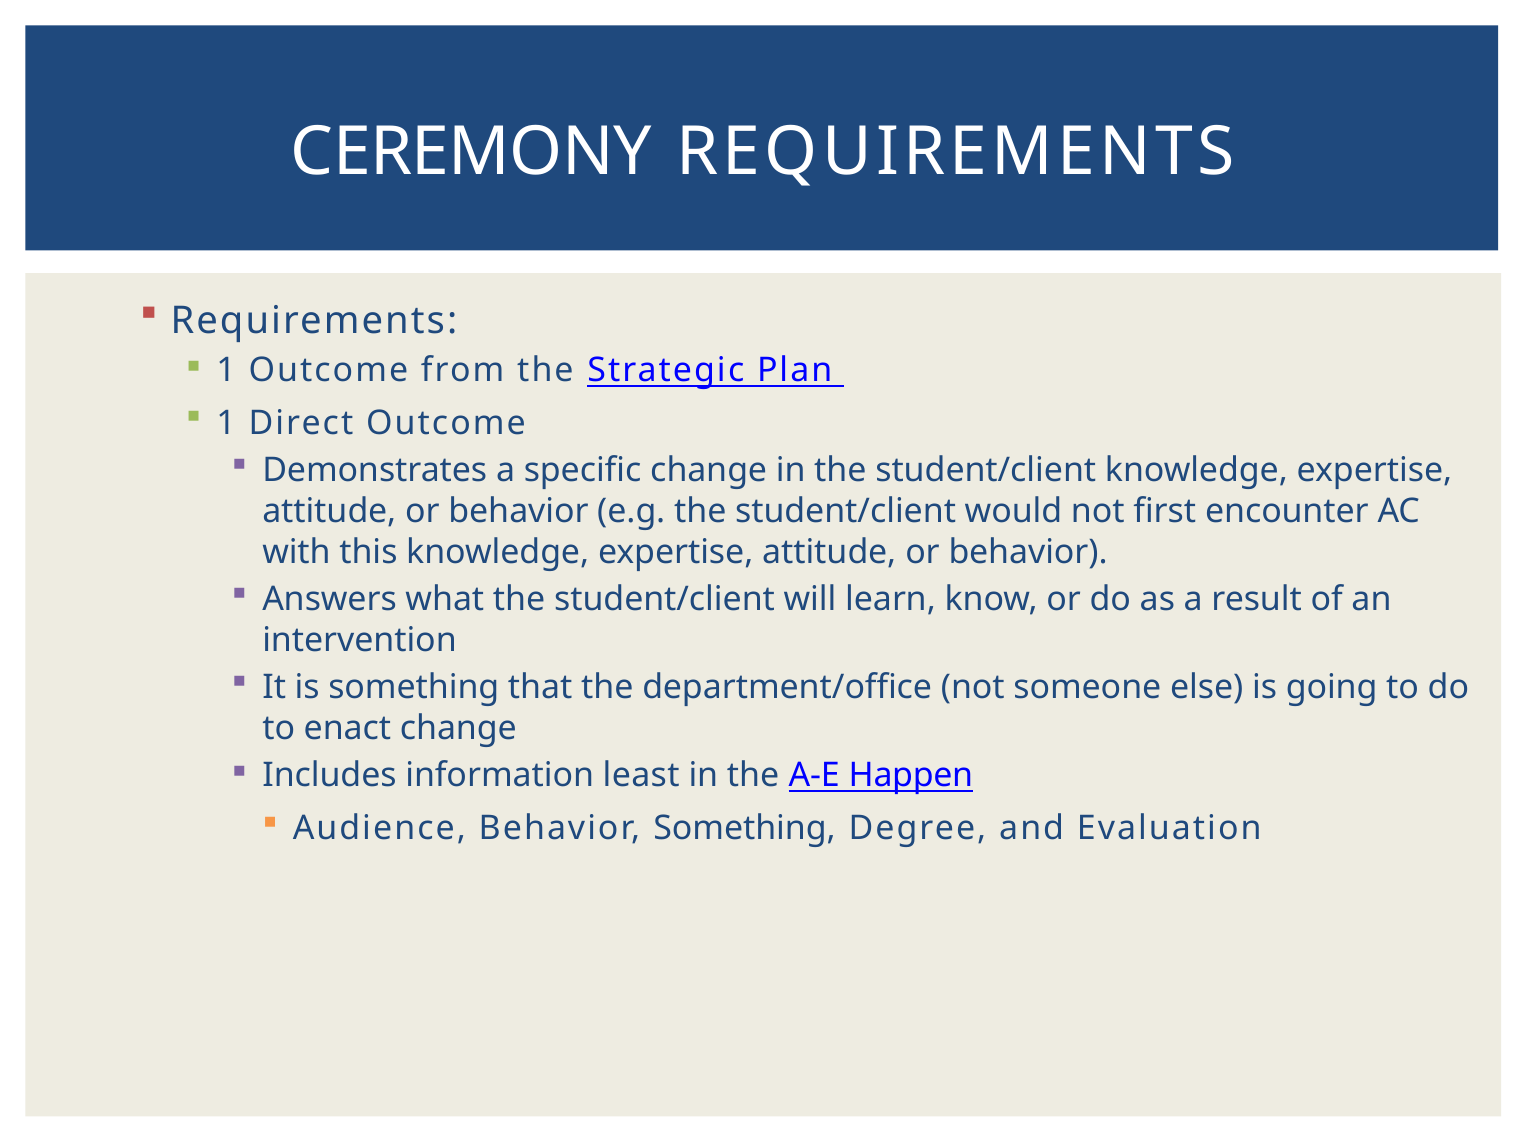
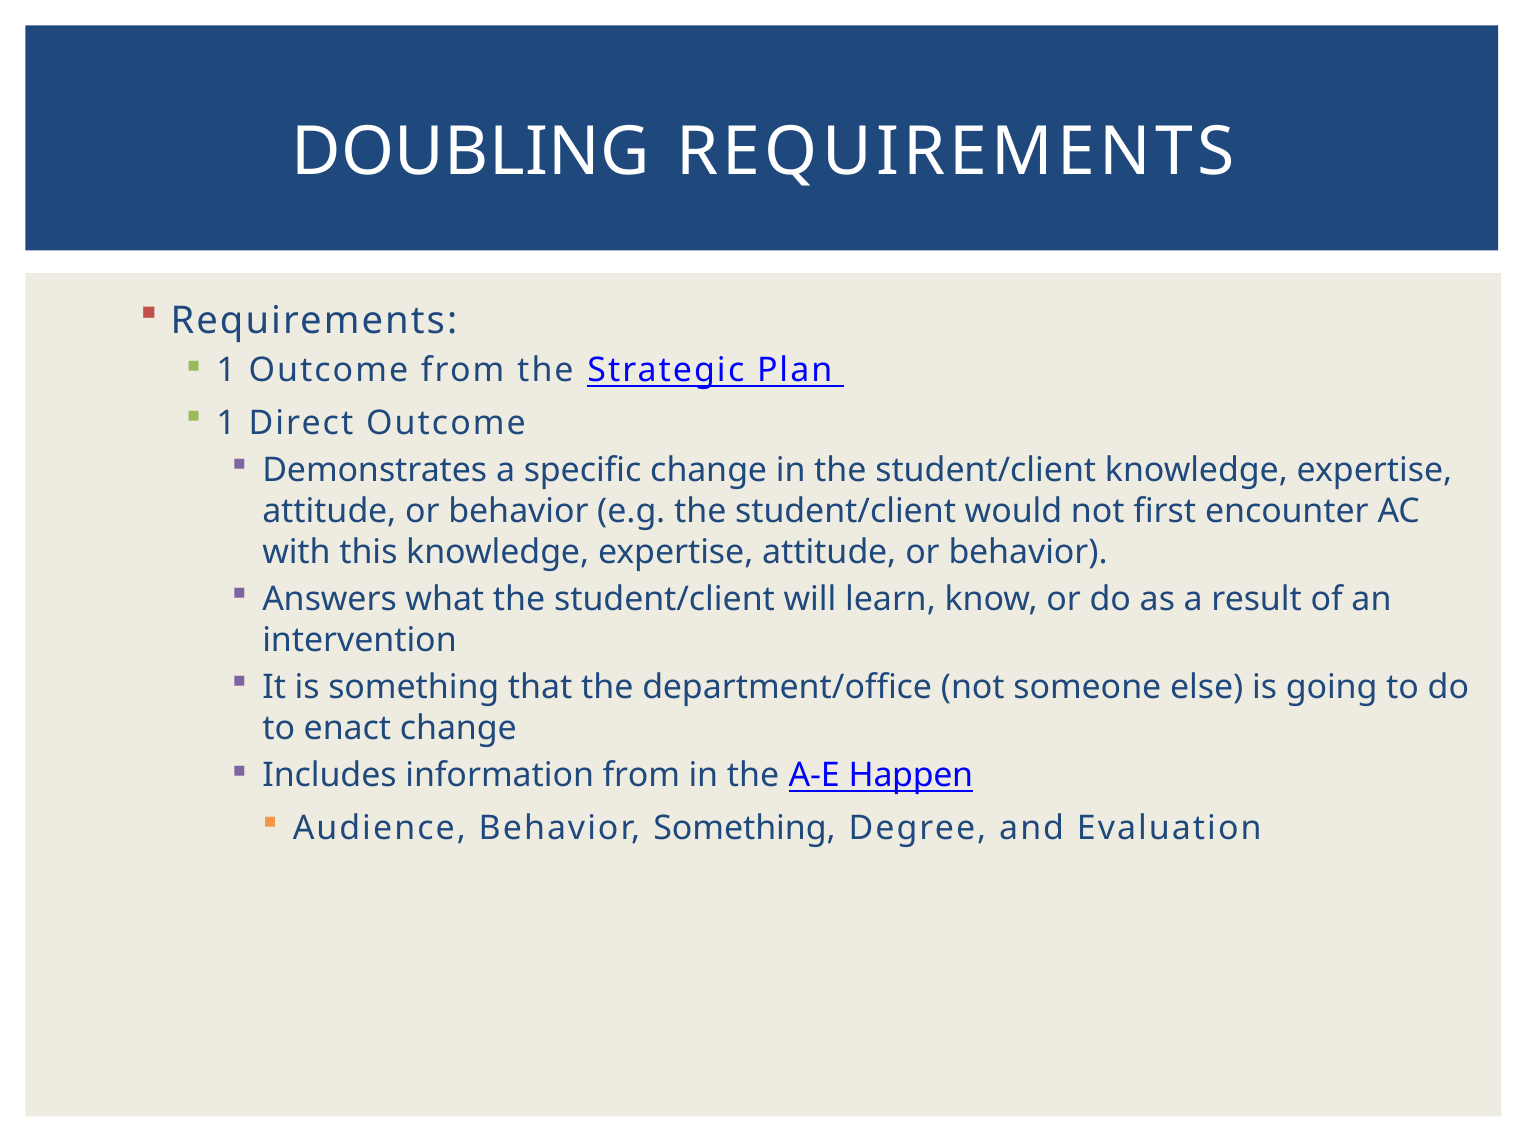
CEREMONY: CEREMONY -> DOUBLING
information least: least -> from
